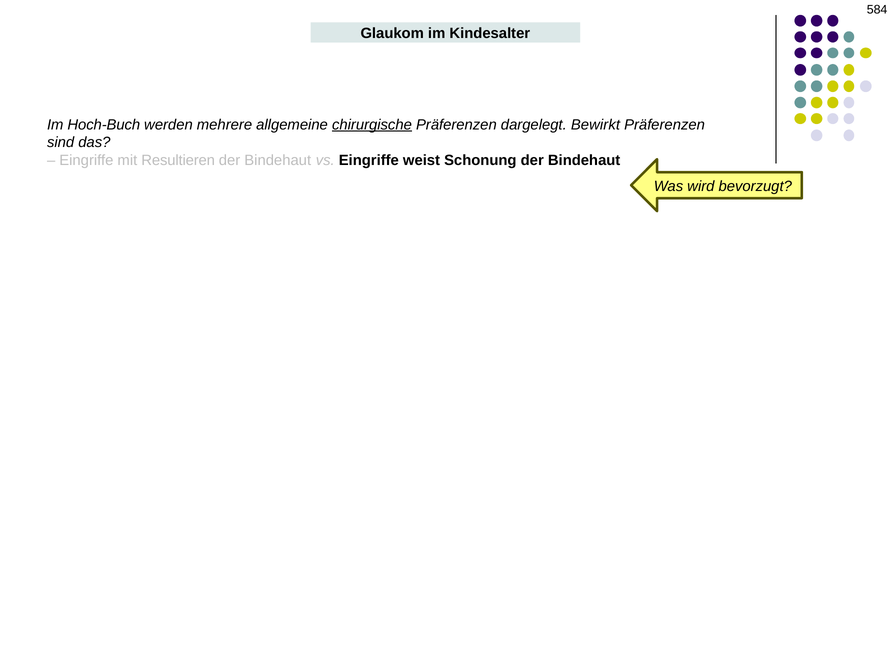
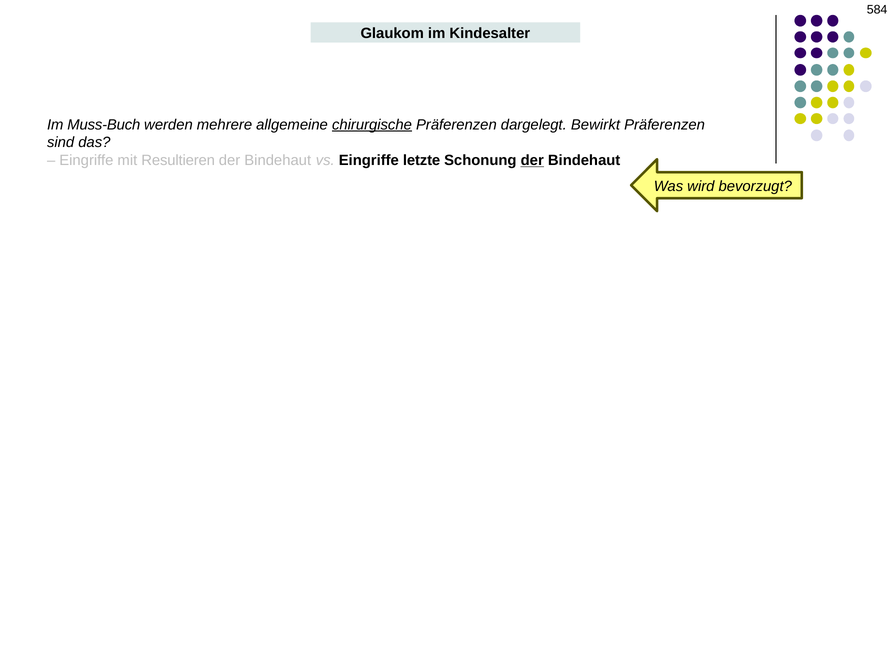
Hoch-Buch: Hoch-Buch -> Muss-Buch
weist: weist -> letzte
der at (532, 160) underline: none -> present
